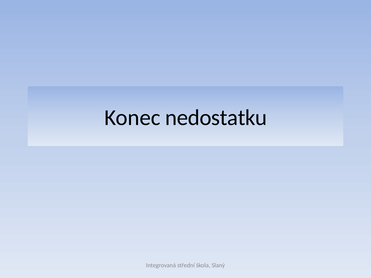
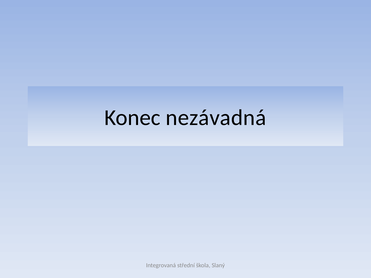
nedostatku: nedostatku -> nezávadná
